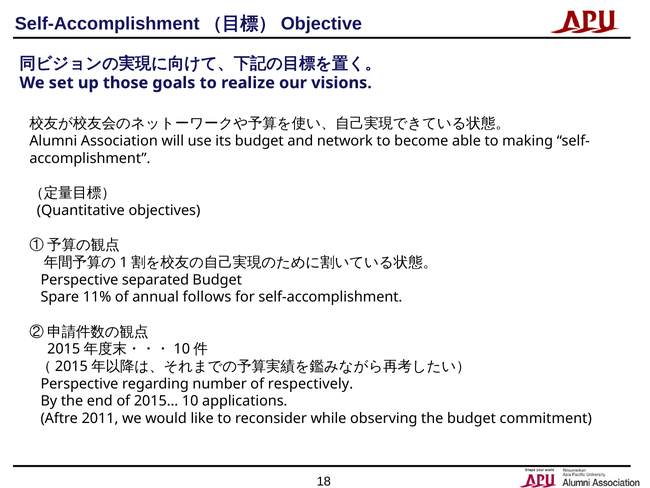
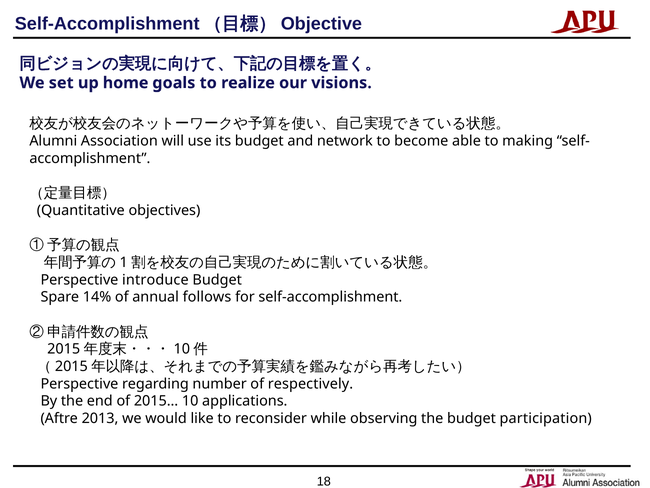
those: those -> home
separated: separated -> introduce
11%: 11% -> 14%
2011: 2011 -> 2013
commitment: commitment -> participation
